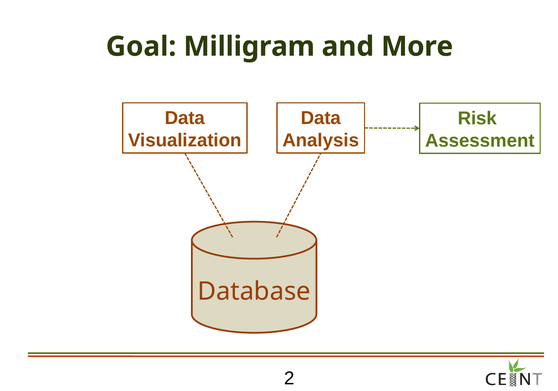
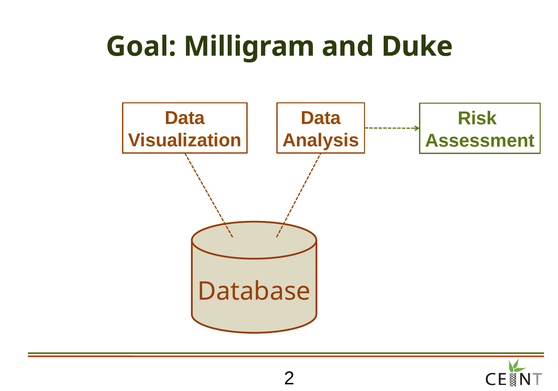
More: More -> Duke
